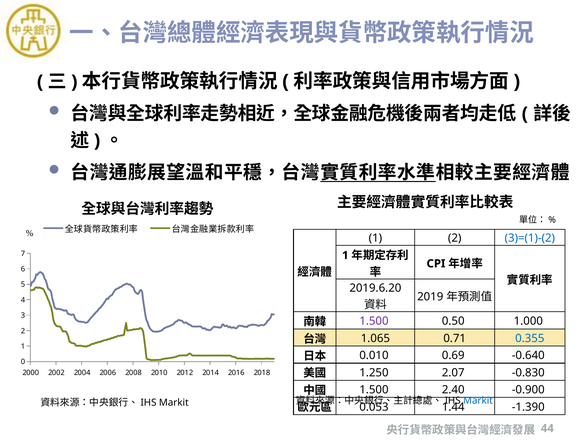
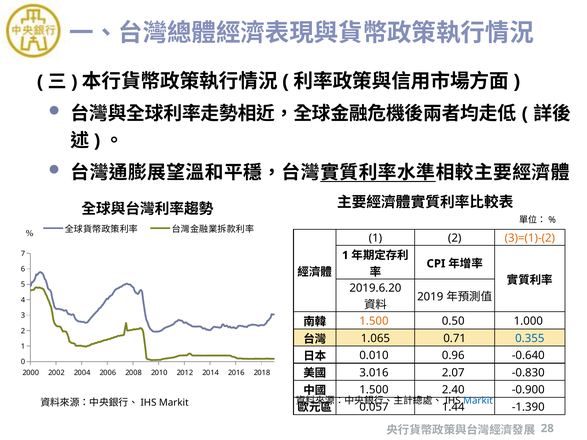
3)=(1)-(2 colour: blue -> orange
1.500 at (374, 321) colour: purple -> orange
0.69: 0.69 -> 0.96
1.250: 1.250 -> 3.016
0.053: 0.053 -> 0.057
44: 44 -> 28
